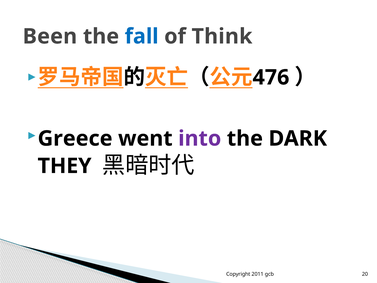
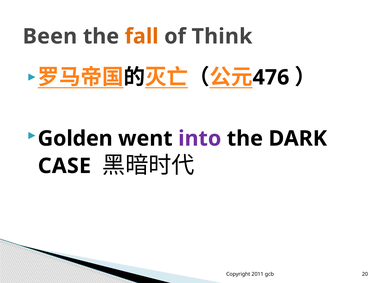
fall colour: blue -> orange
Greece: Greece -> Golden
THEY: THEY -> CASE
